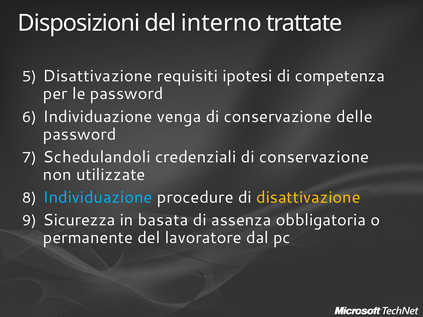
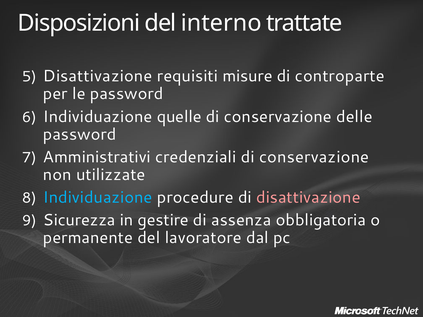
ipotesi: ipotesi -> misure
competenza: competenza -> controparte
venga: venga -> quelle
Schedulandoli: Schedulandoli -> Amministrativi
disattivazione at (308, 198) colour: yellow -> pink
basata: basata -> gestire
